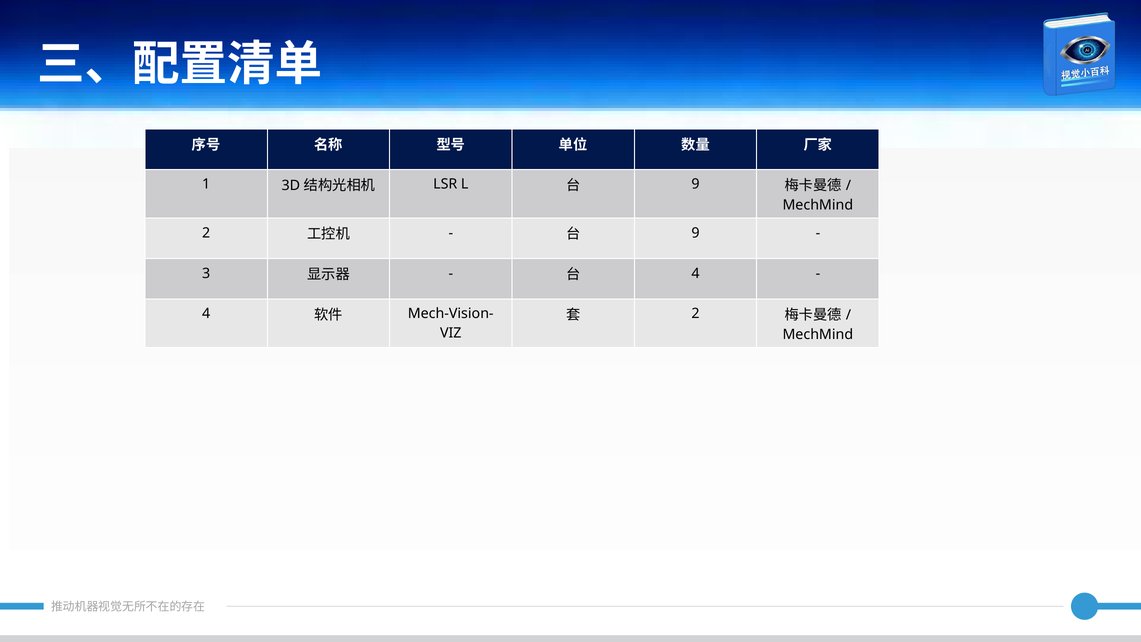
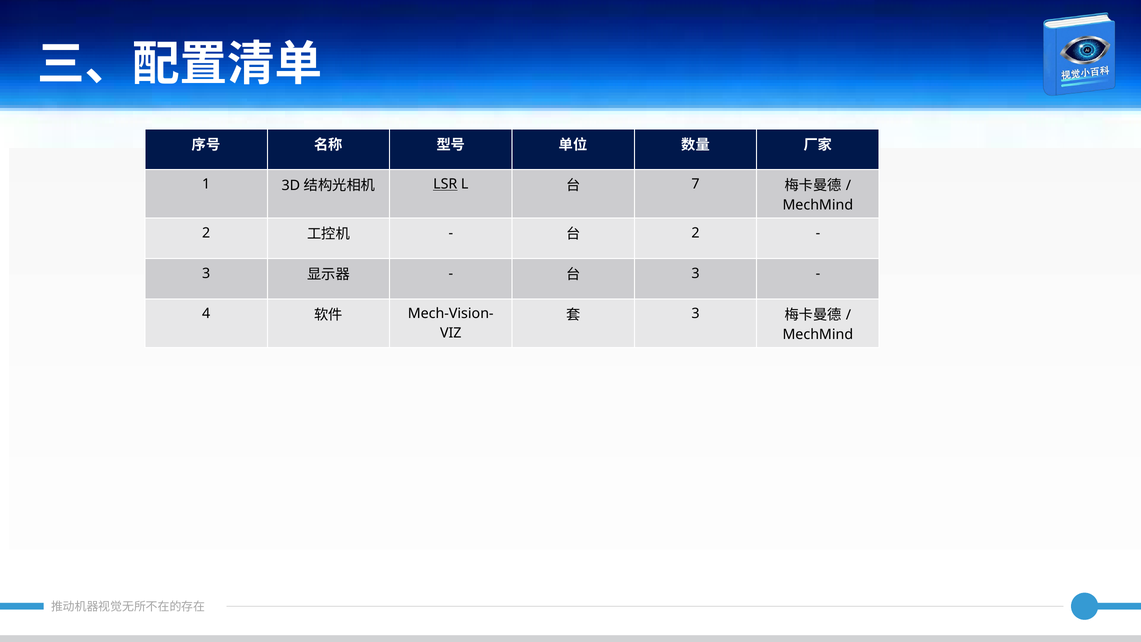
LSR underline: none -> present
9 at (696, 184): 9 -> 7
9 at (696, 233): 9 -> 2
4 at (696, 273): 4 -> 3
2 at (696, 314): 2 -> 3
